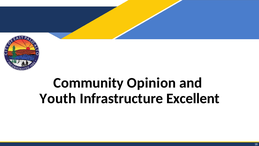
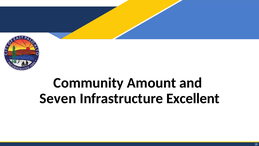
Opinion: Opinion -> Amount
Youth: Youth -> Seven
